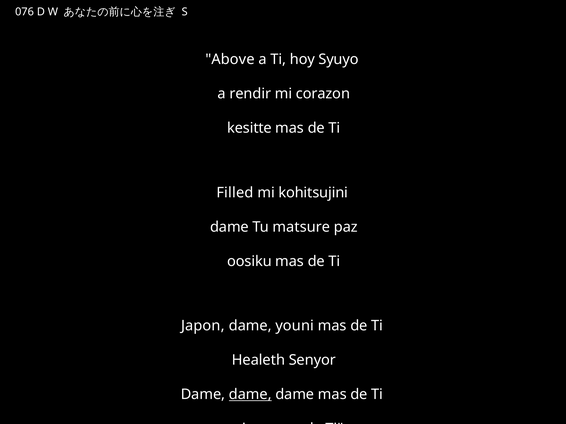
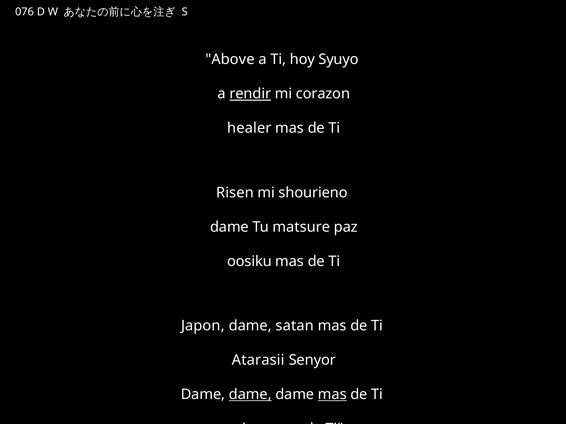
rendir underline: none -> present
kesitte: kesitte -> healer
Filled: Filled -> Risen
kohitsujini: kohitsujini -> shourieno
youni: youni -> satan
Healeth: Healeth -> Atarasii
mas at (332, 395) underline: none -> present
